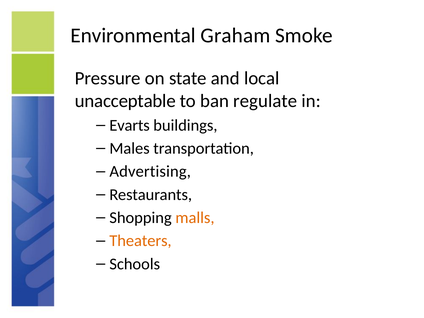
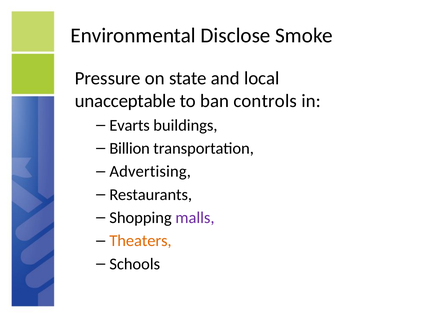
Graham: Graham -> Disclose
regulate: regulate -> controls
Males: Males -> Billion
malls colour: orange -> purple
